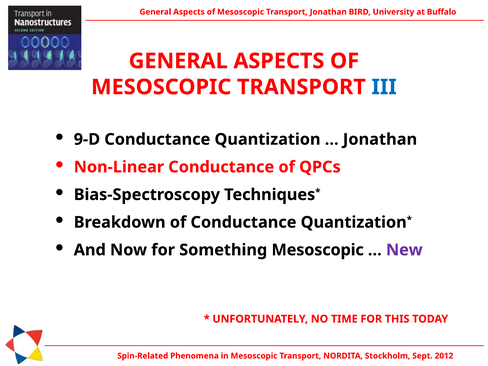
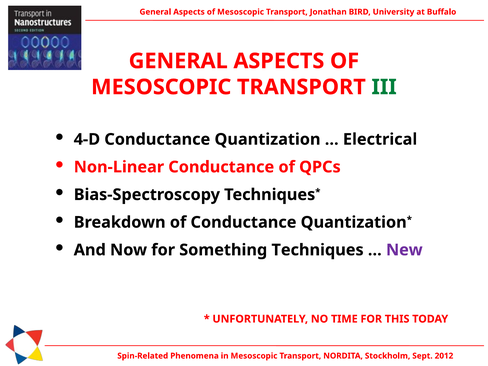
III colour: blue -> green
9-D: 9-D -> 4-D
Jonathan at (380, 139): Jonathan -> Electrical
Something Mesoscopic: Mesoscopic -> Techniques
